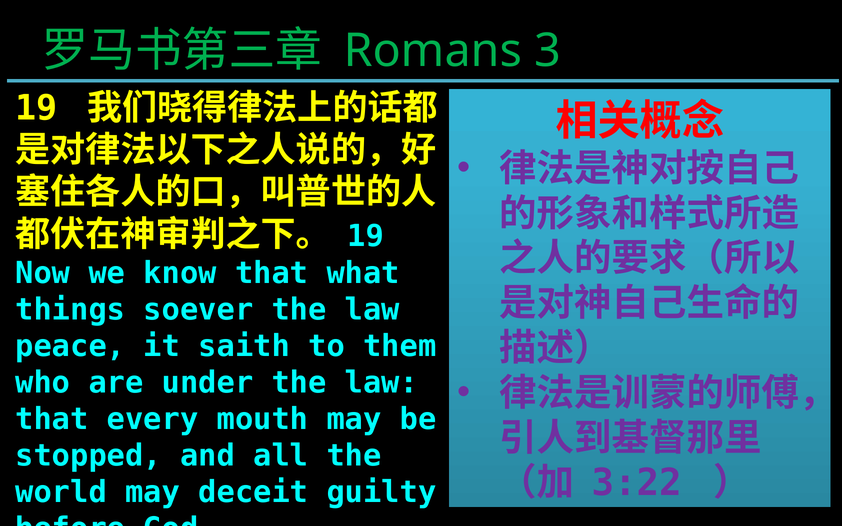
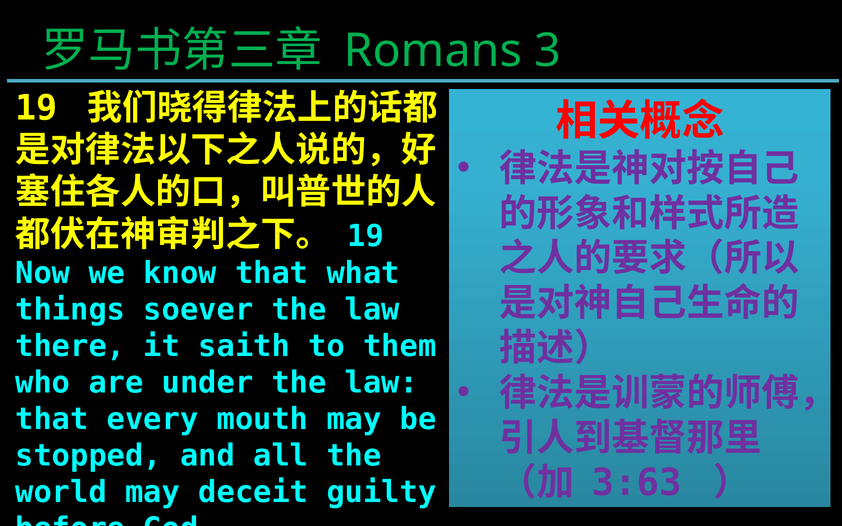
peace: peace -> there
3:22: 3:22 -> 3:63
